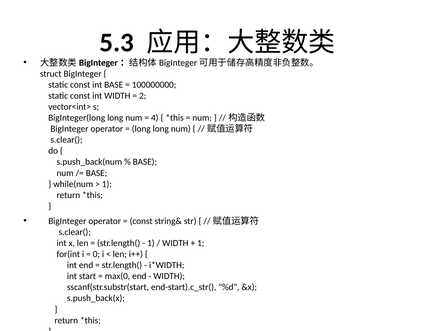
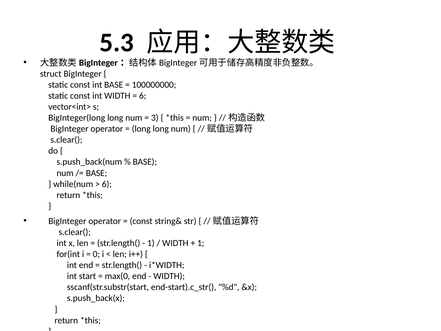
2 at (143, 96): 2 -> 6
4: 4 -> 3
1 at (107, 184): 1 -> 6
